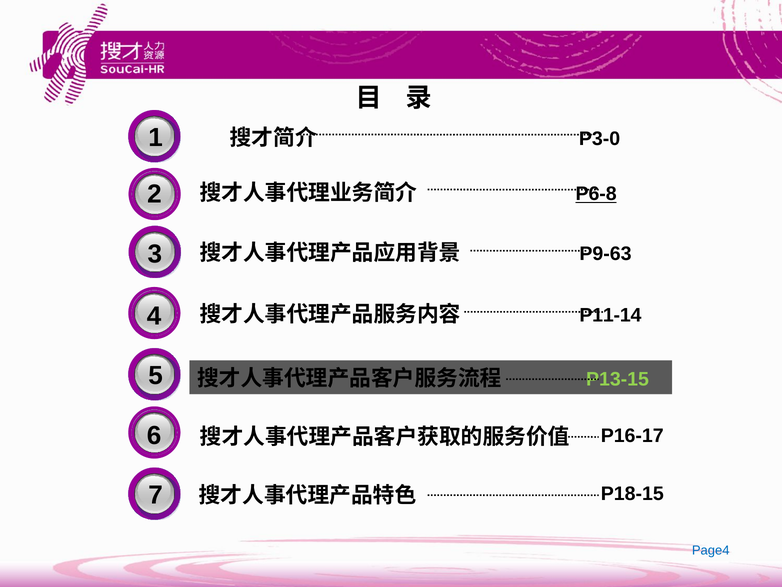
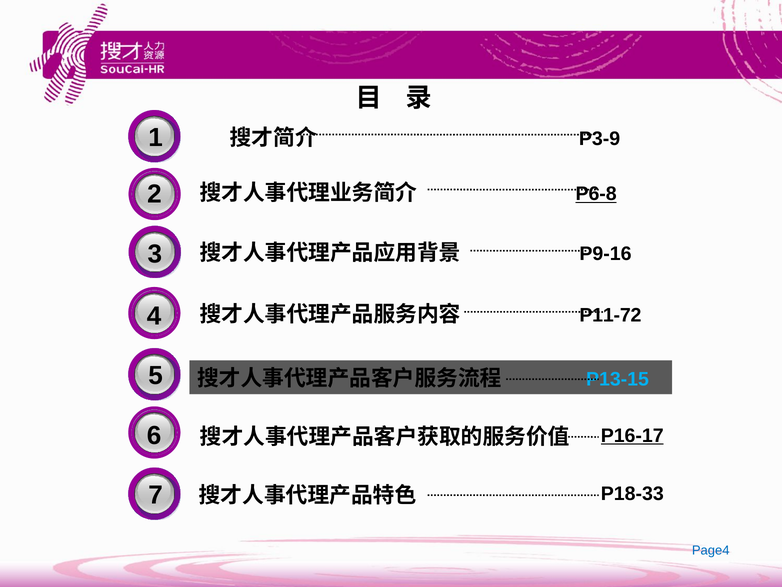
P3-0: P3-0 -> P3-9
P9-63: P9-63 -> P9-16
P11-14: P11-14 -> P11-72
P13-15 colour: light green -> light blue
P16-17 underline: none -> present
P18-15: P18-15 -> P18-33
